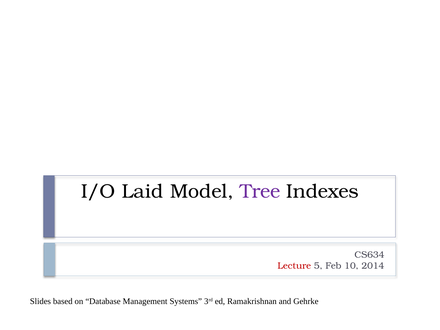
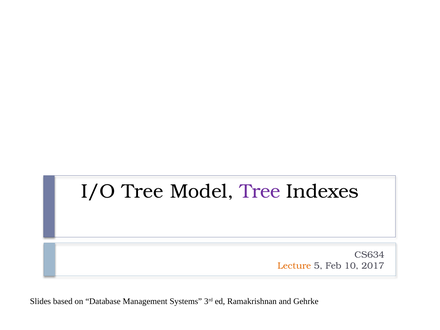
I/O Laid: Laid -> Tree
Lecture colour: red -> orange
2014: 2014 -> 2017
